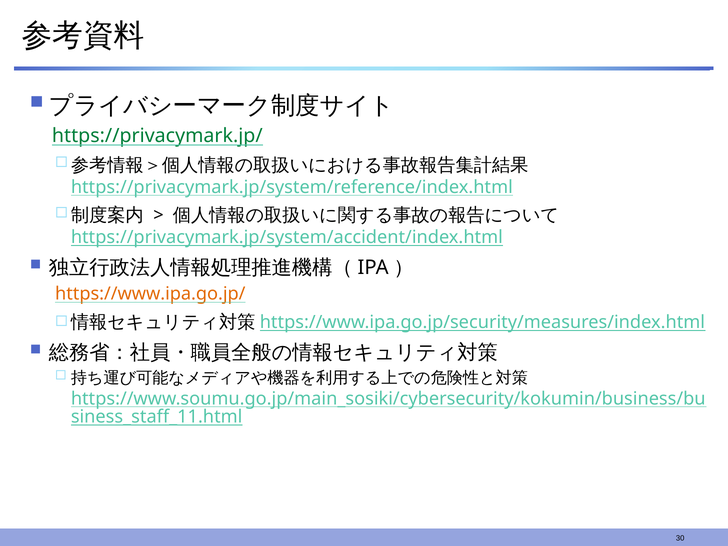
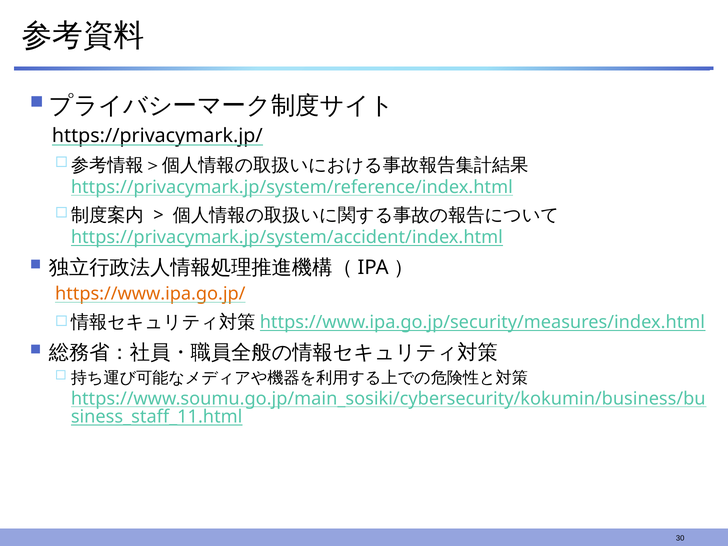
https://privacymark.jp/ colour: green -> black
